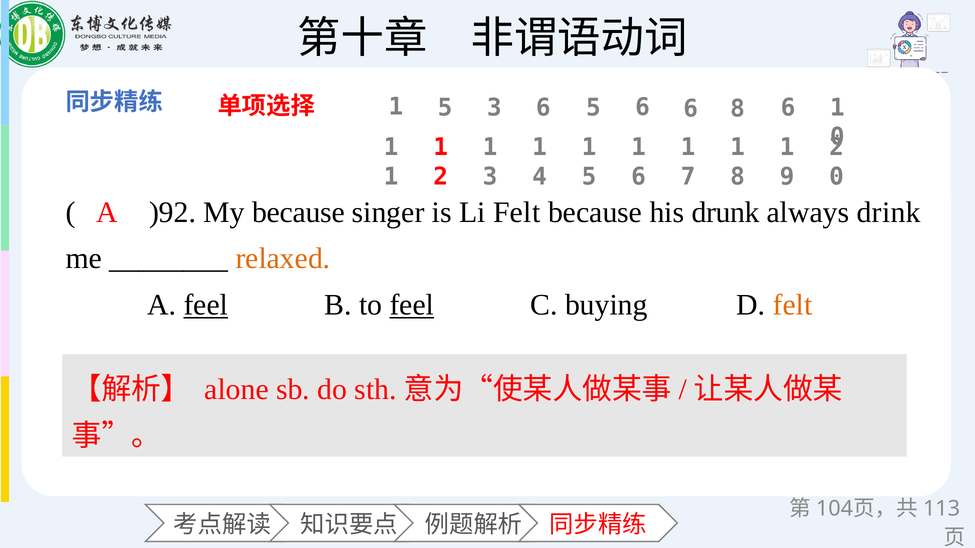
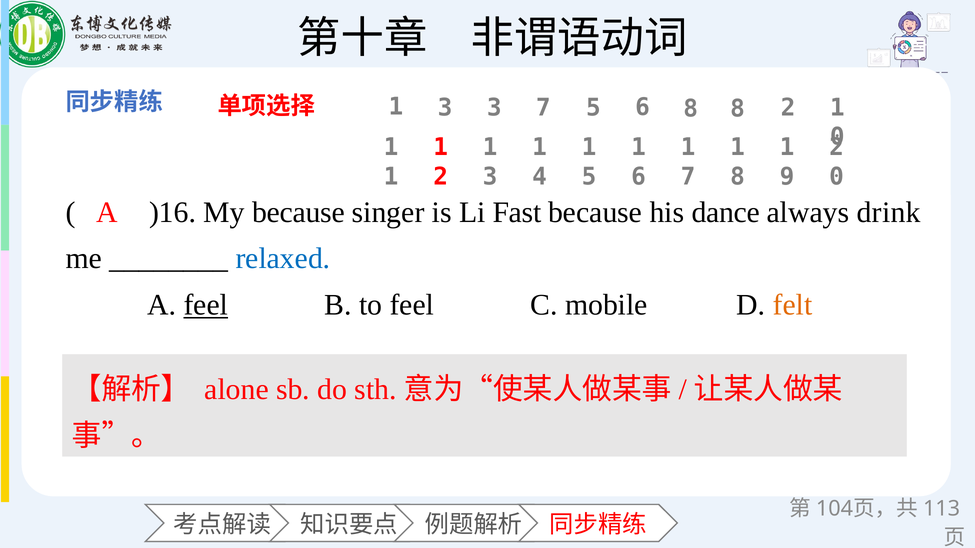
5 at (445, 108): 5 -> 3
3 6: 6 -> 7
6 6: 6 -> 8
8 6: 6 -> 2
)92: )92 -> )16
Li Felt: Felt -> Fast
drunk: drunk -> dance
relaxed colour: orange -> blue
feel at (412, 305) underline: present -> none
buying: buying -> mobile
